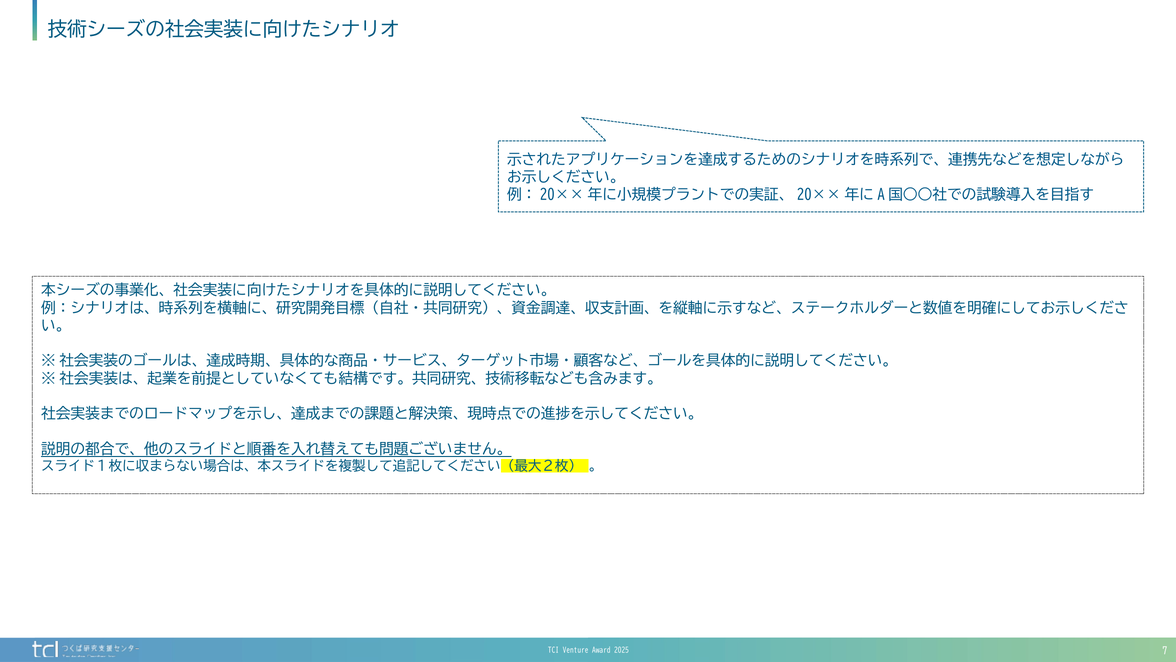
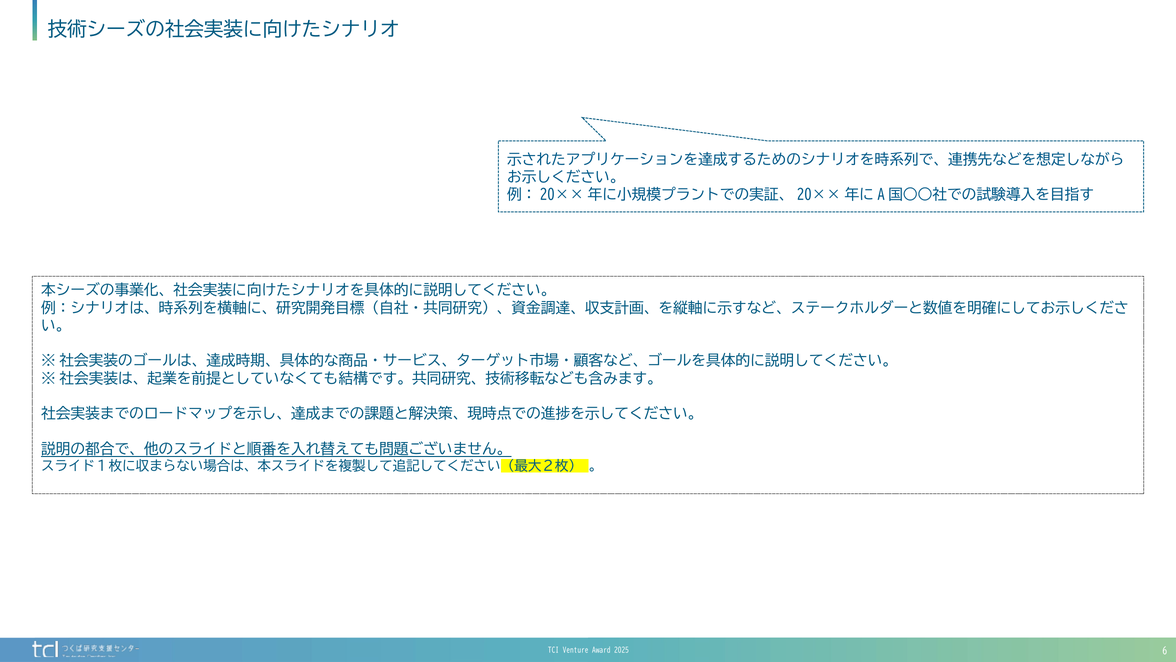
7: 7 -> 6
